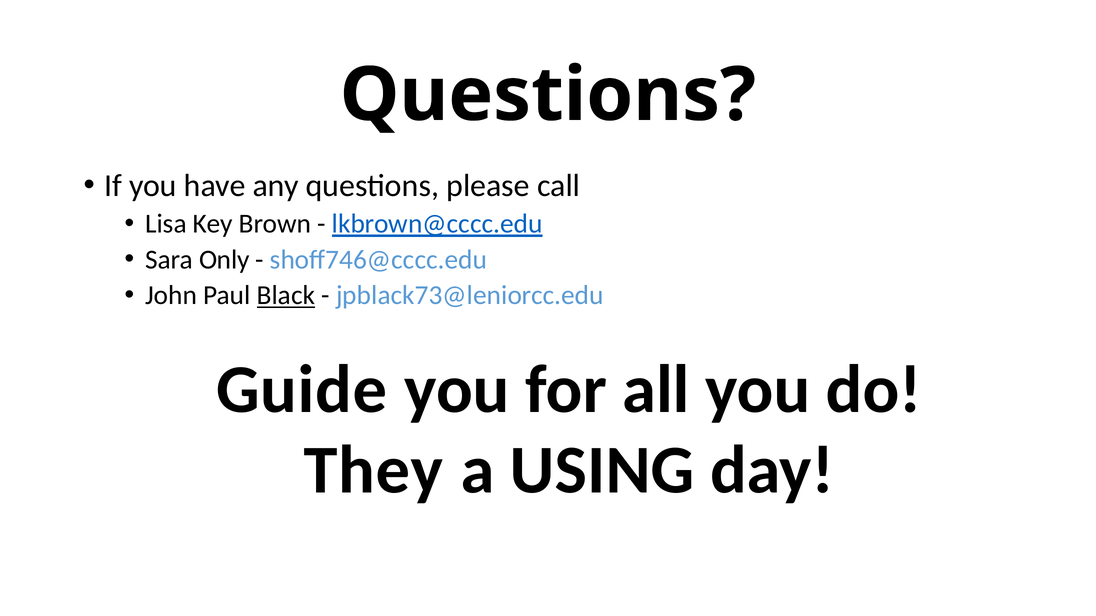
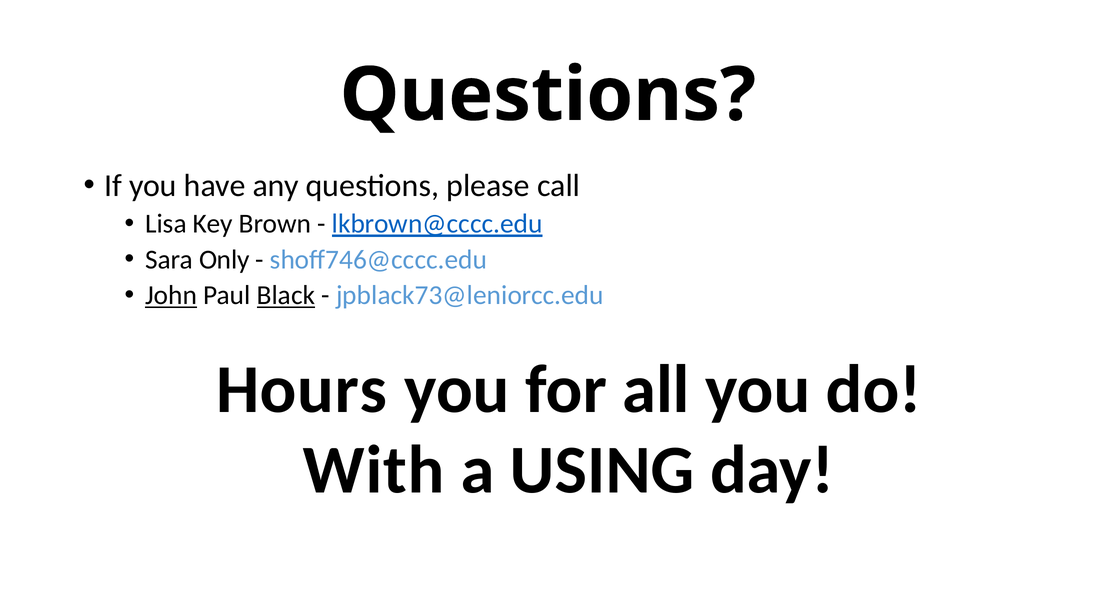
John underline: none -> present
Guide: Guide -> Hours
They: They -> With
